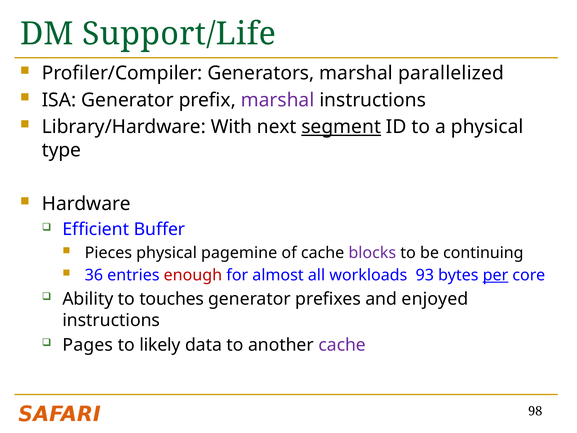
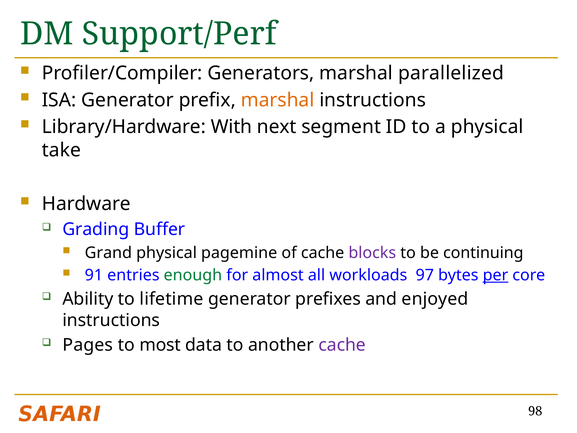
Support/Life: Support/Life -> Support/Perf
marshal at (278, 100) colour: purple -> orange
segment underline: present -> none
type: type -> take
Efficient: Efficient -> Grading
Pieces: Pieces -> Grand
36: 36 -> 91
enough colour: red -> green
93: 93 -> 97
touches: touches -> lifetime
likely: likely -> most
